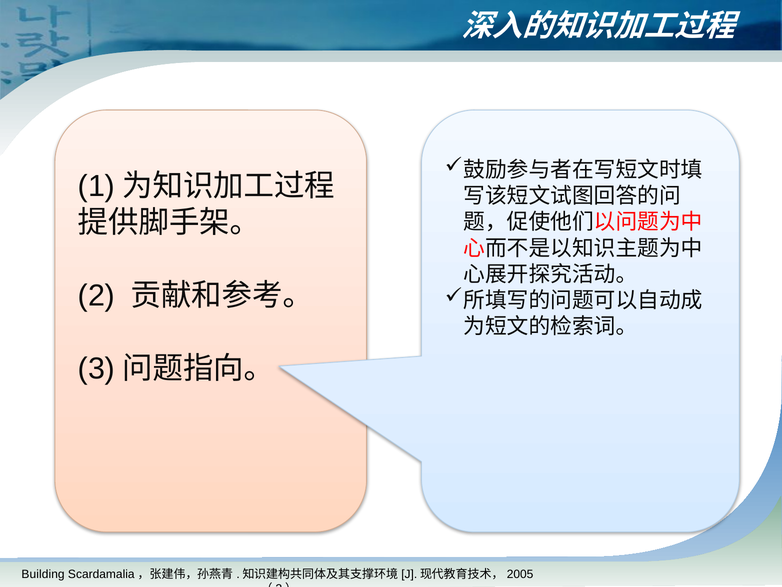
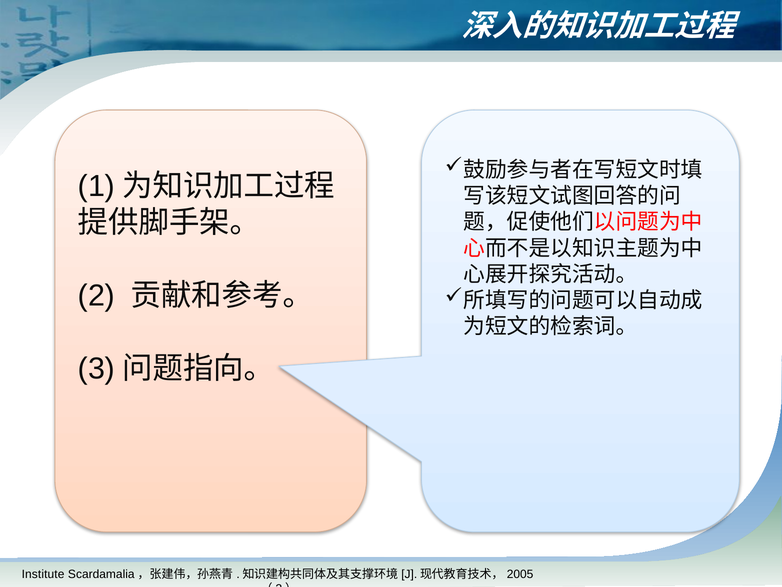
Building: Building -> Institute
